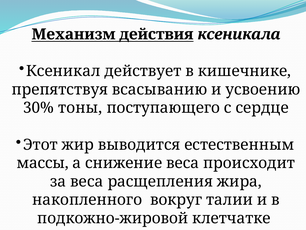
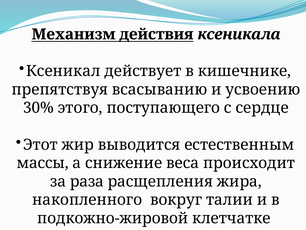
тоны: тоны -> этого
за веса: веса -> раза
